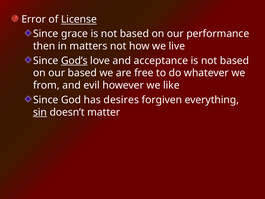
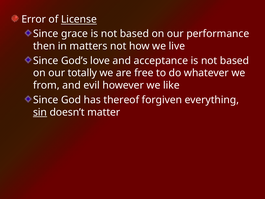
God’s underline: present -> none
our based: based -> totally
desires: desires -> thereof
